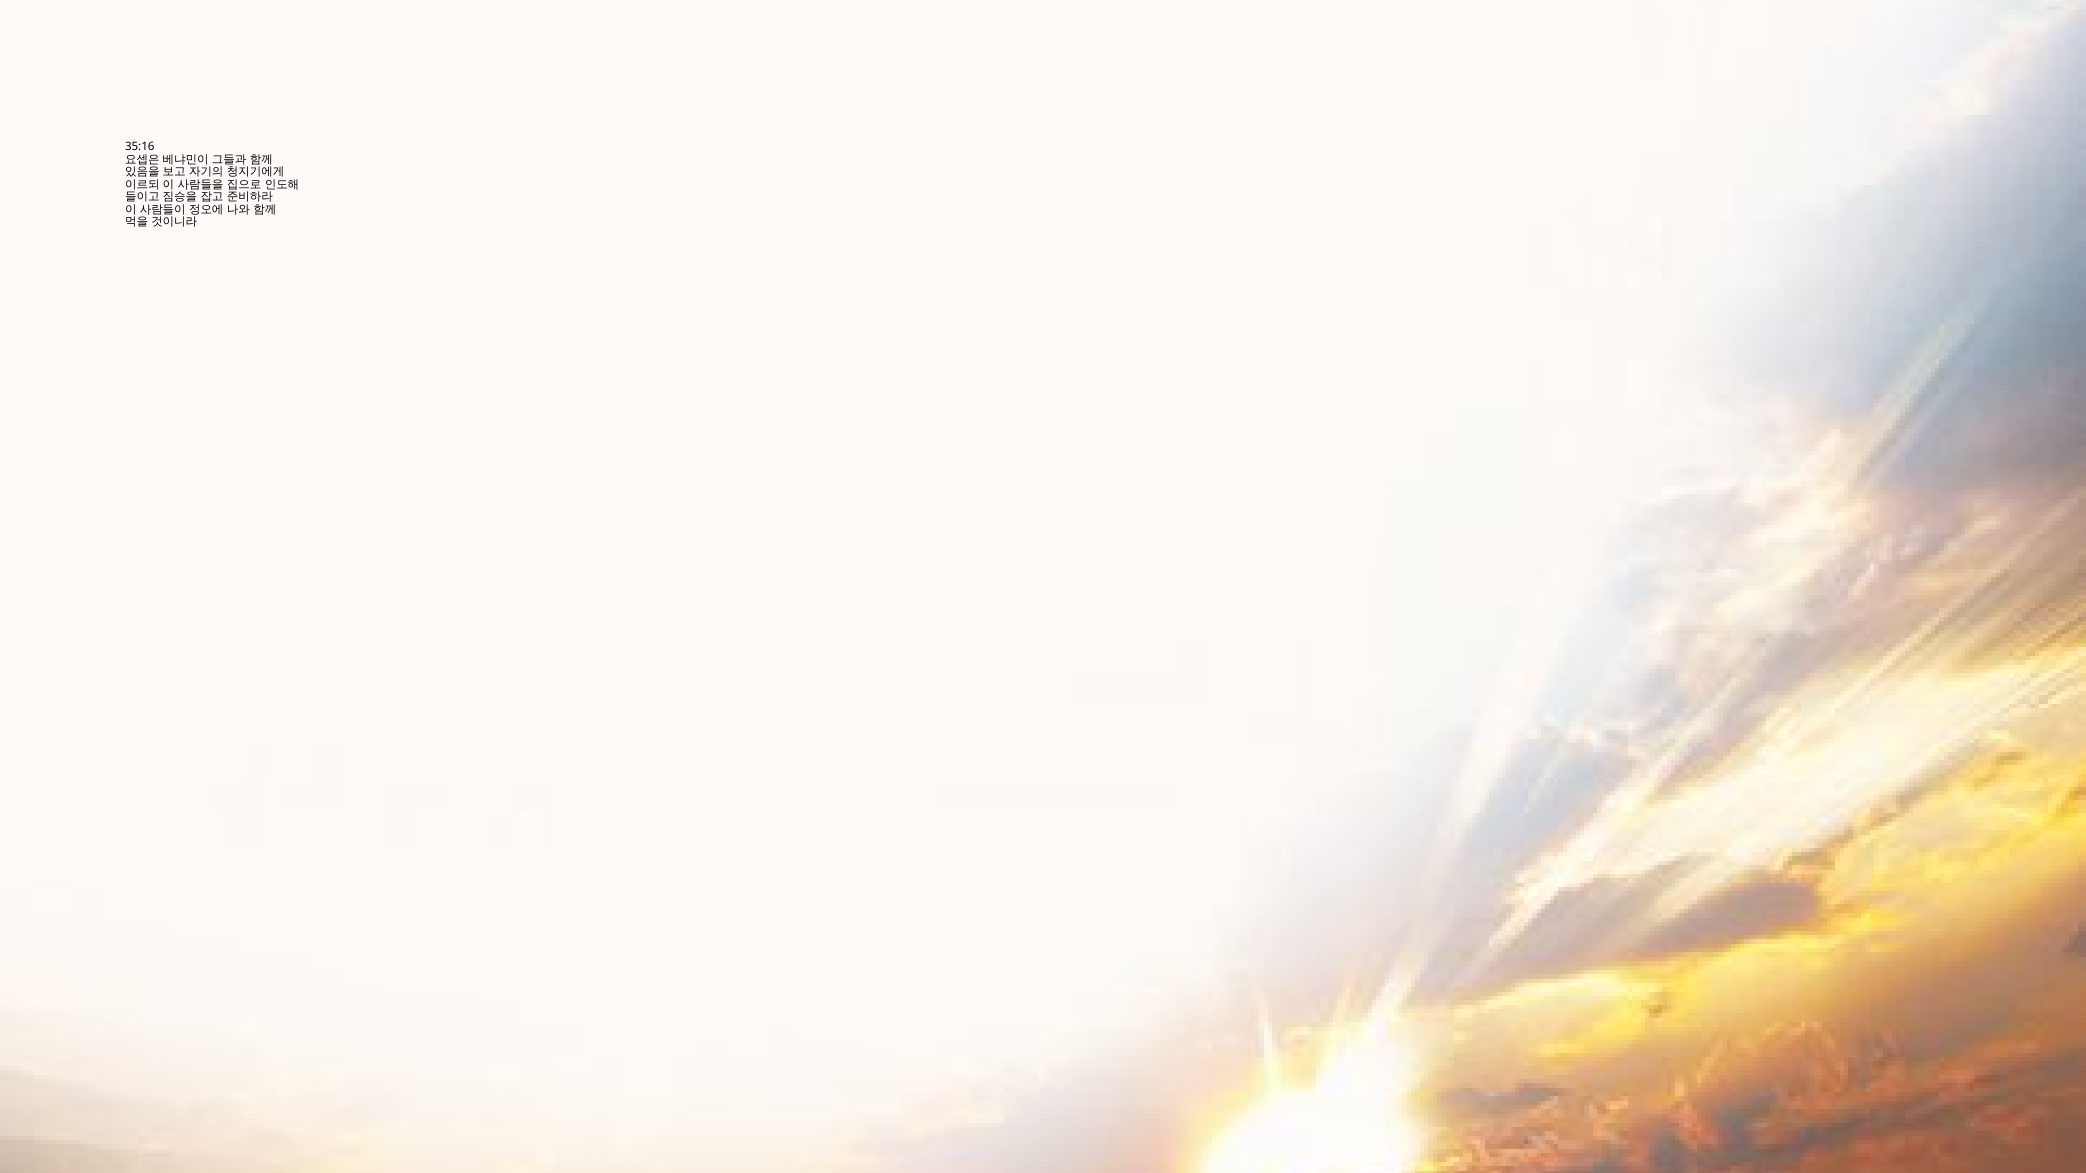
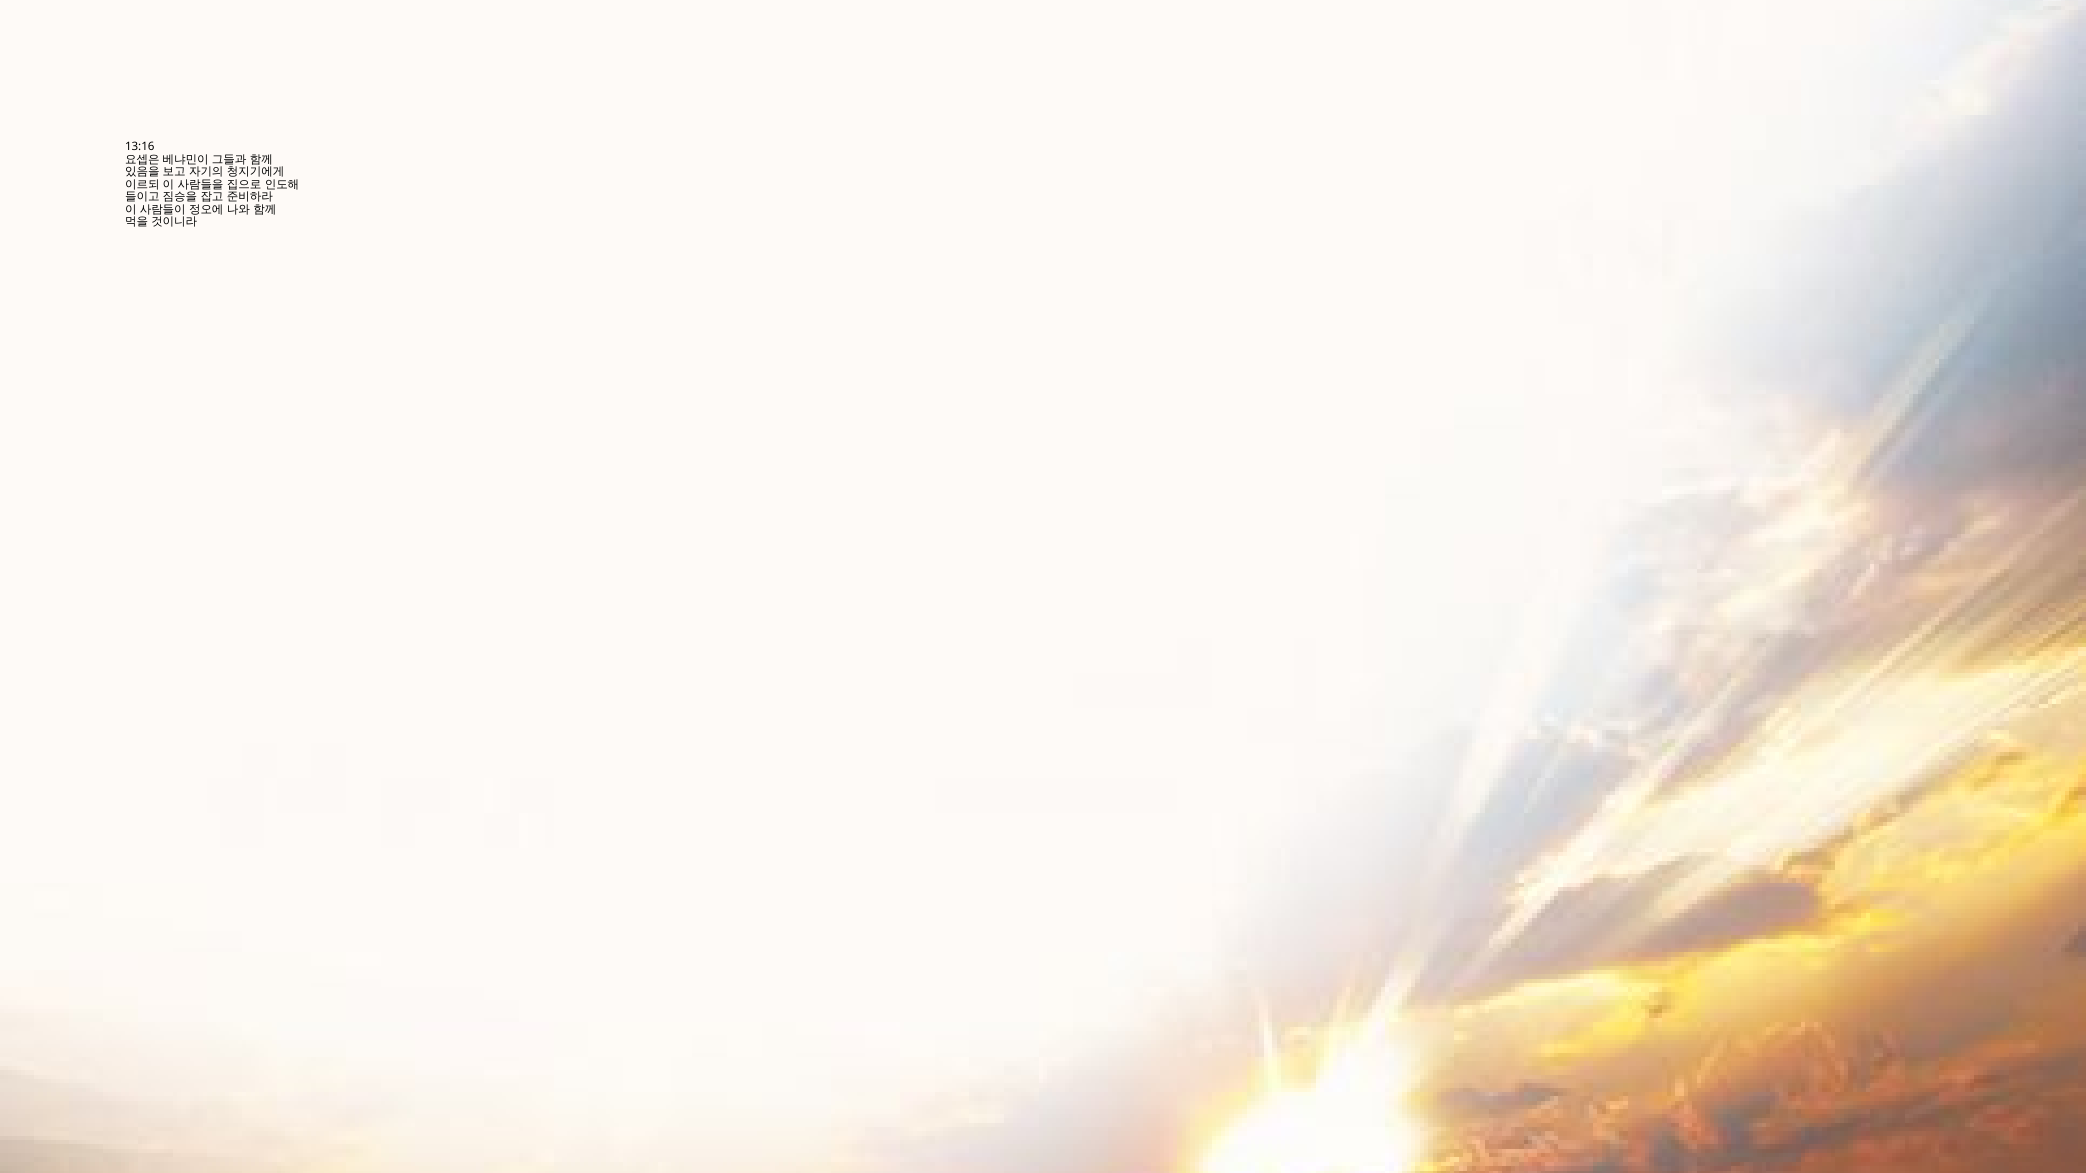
35:16: 35:16 -> 13:16
